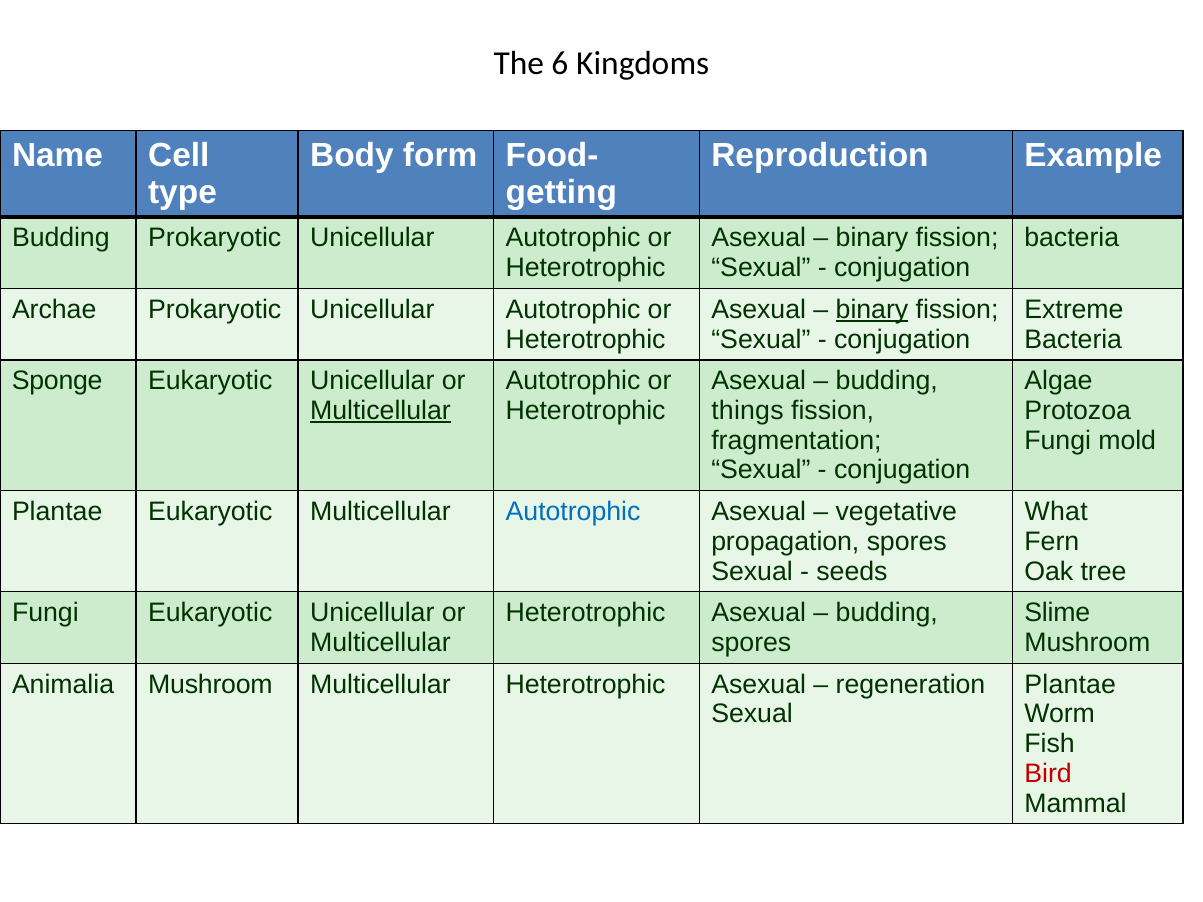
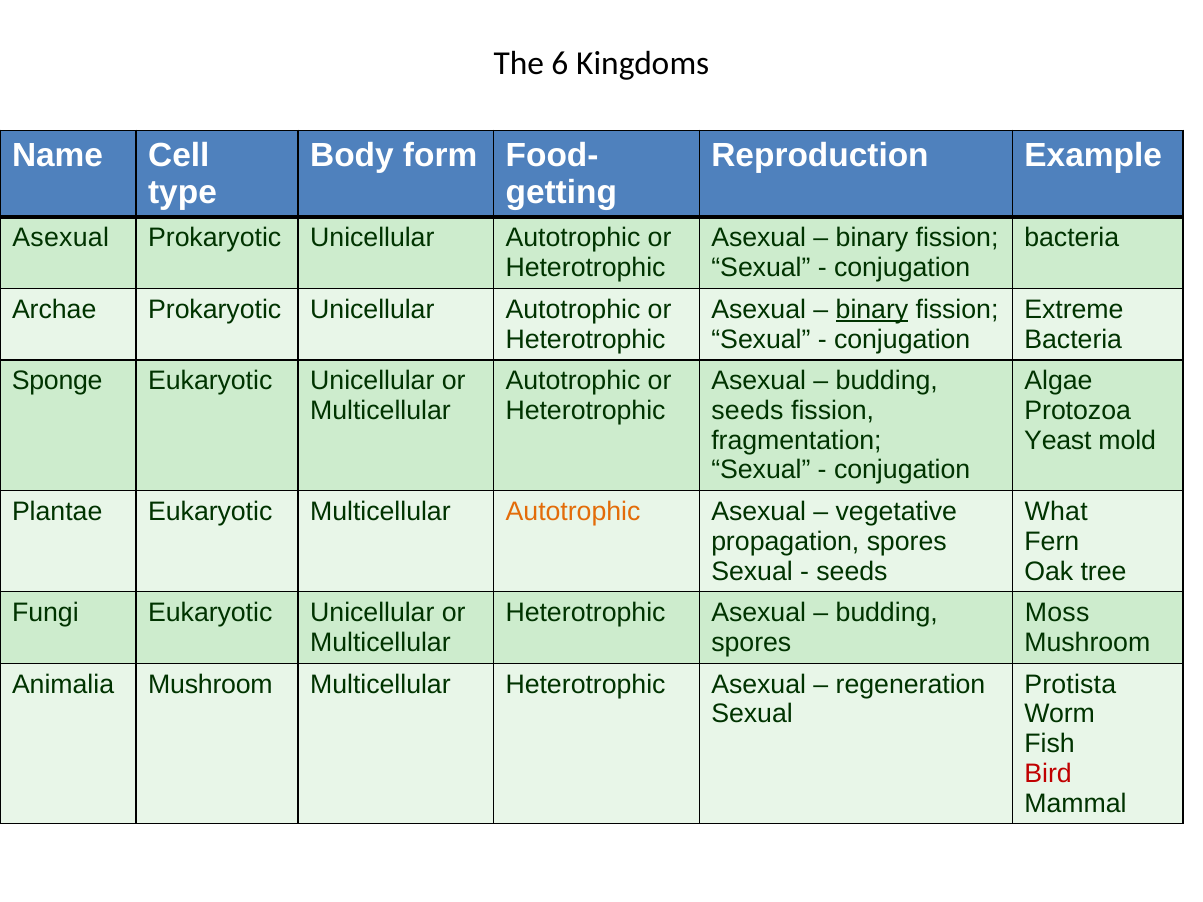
Budding at (61, 238): Budding -> Asexual
Multicellular at (380, 411) underline: present -> none
things at (748, 411): things -> seeds
Fungi at (1058, 441): Fungi -> Yeast
Autotrophic at (573, 512) colour: blue -> orange
Slime: Slime -> Moss
Plantae at (1070, 685): Plantae -> Protista
